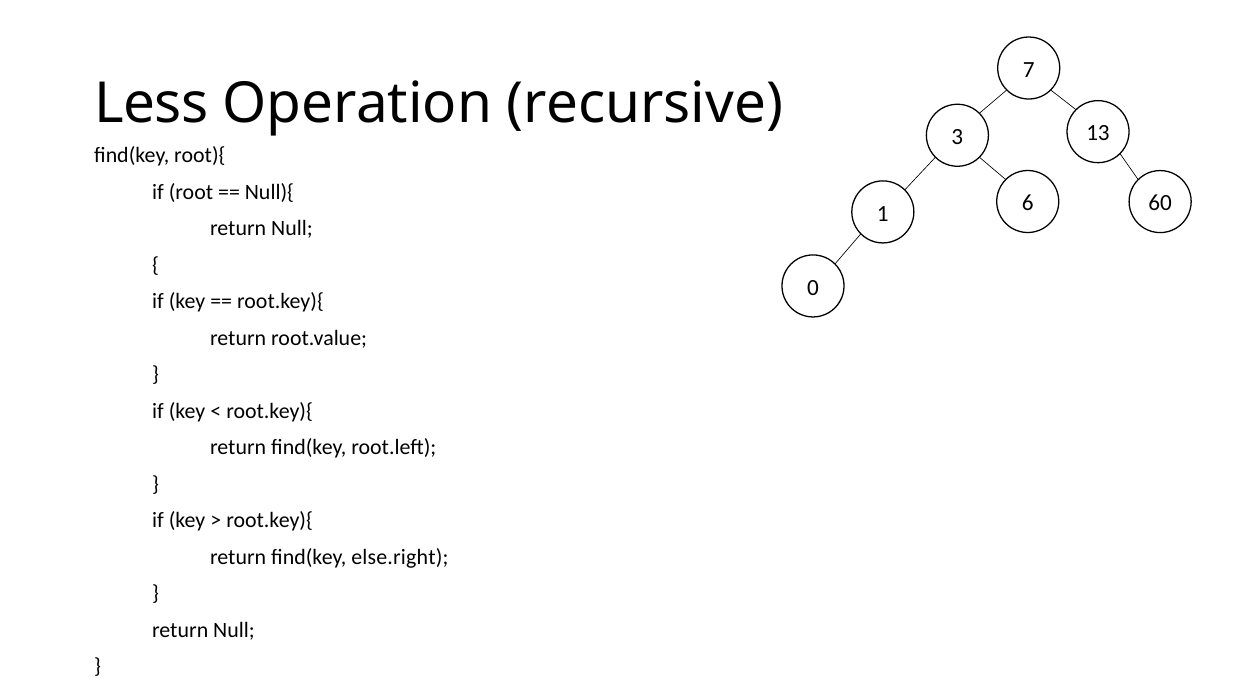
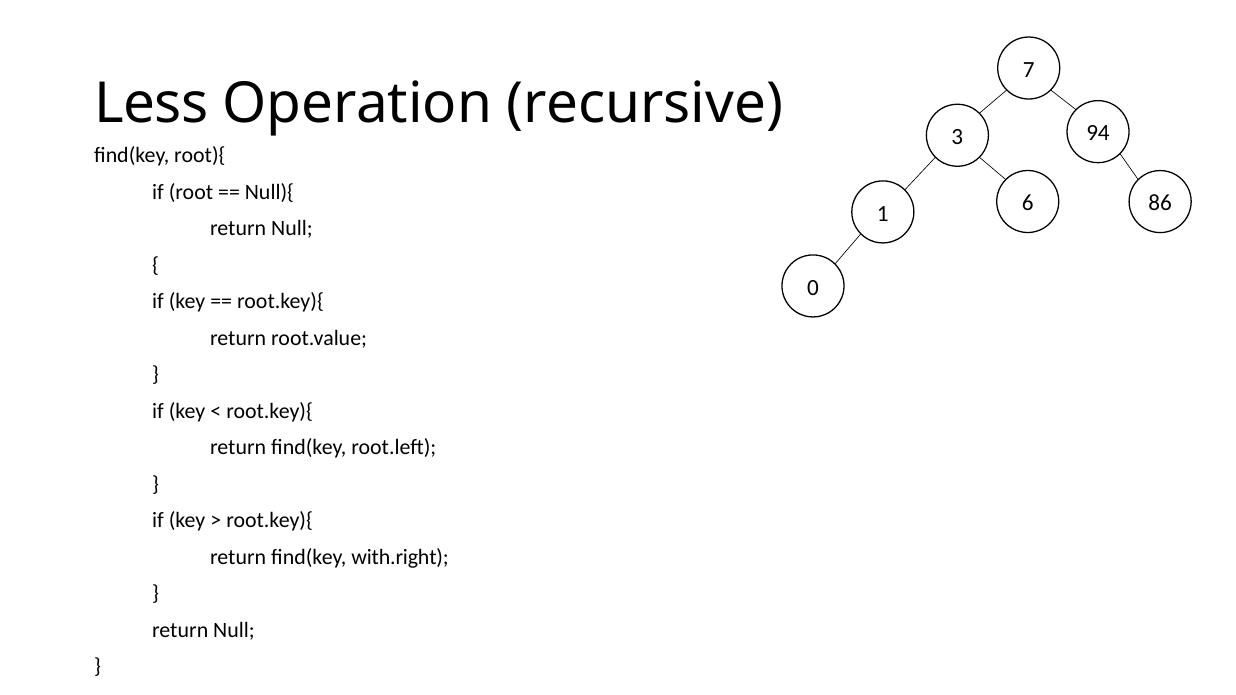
13: 13 -> 94
60: 60 -> 86
else.right: else.right -> with.right
